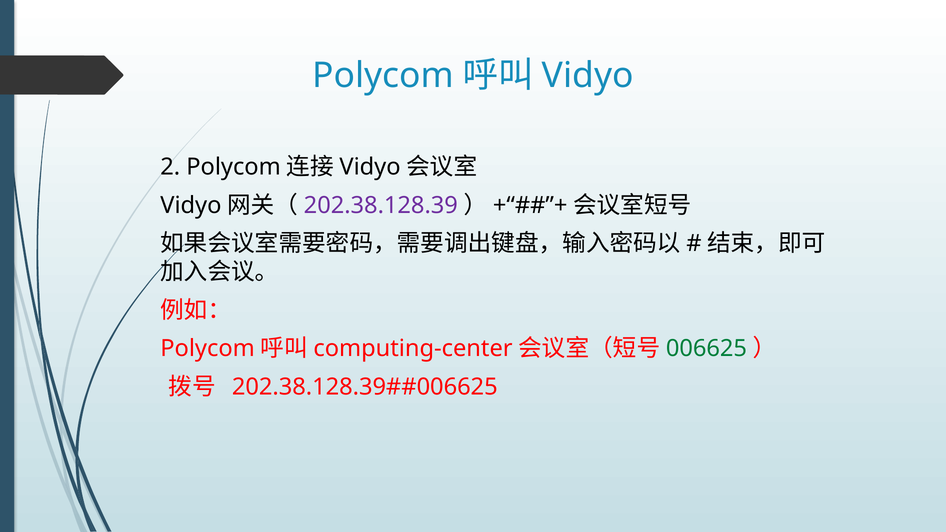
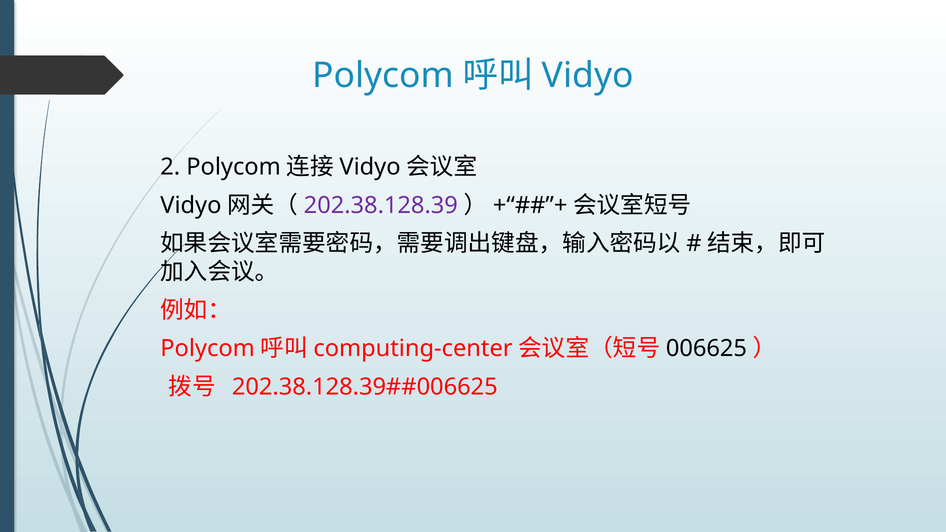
006625 colour: green -> black
